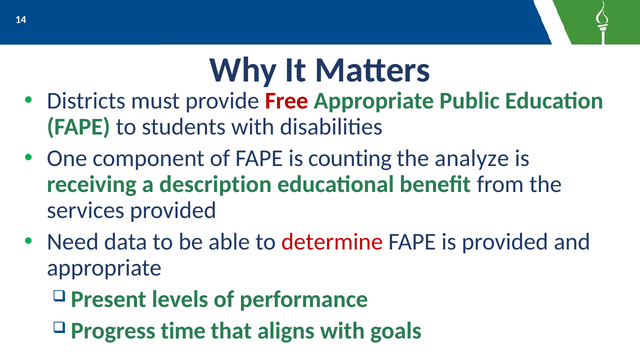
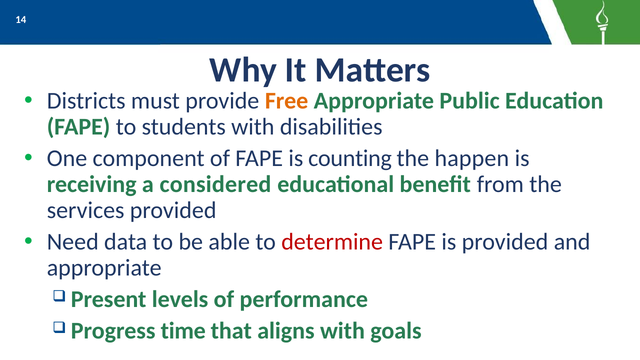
Free colour: red -> orange
analyze: analyze -> happen
description: description -> considered
